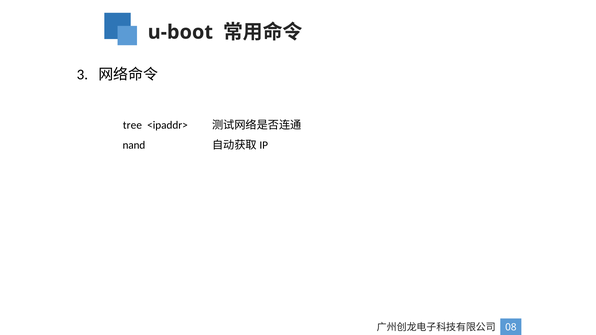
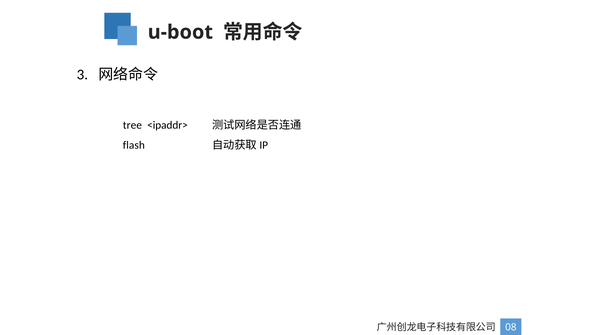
nand: nand -> flash
